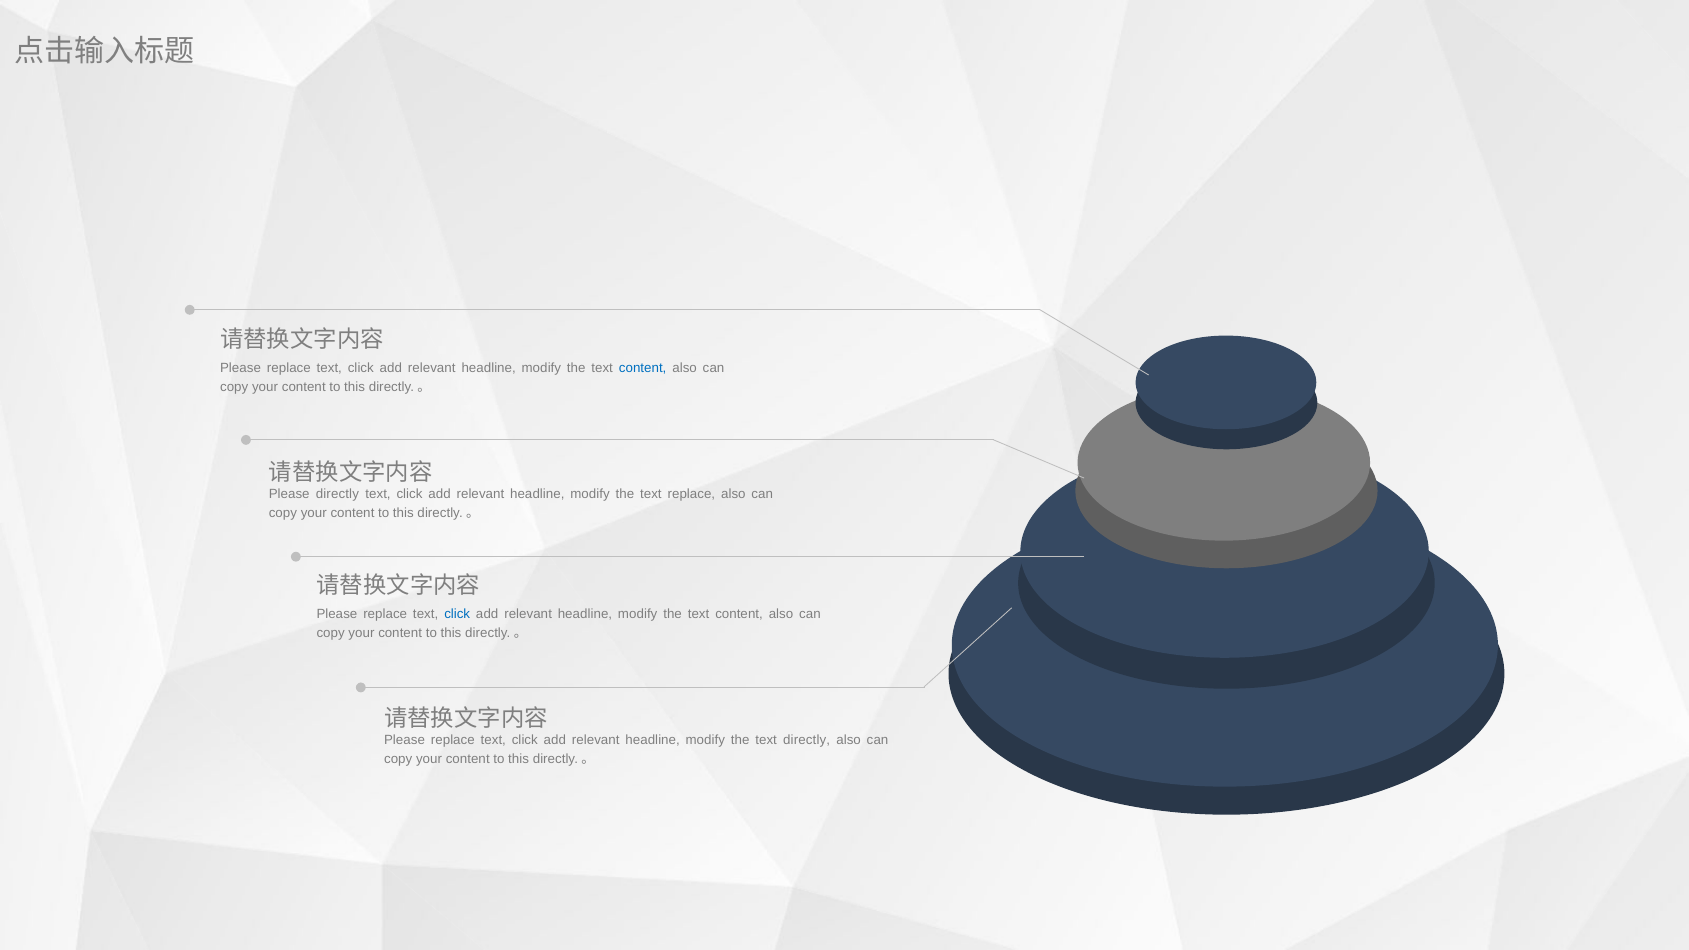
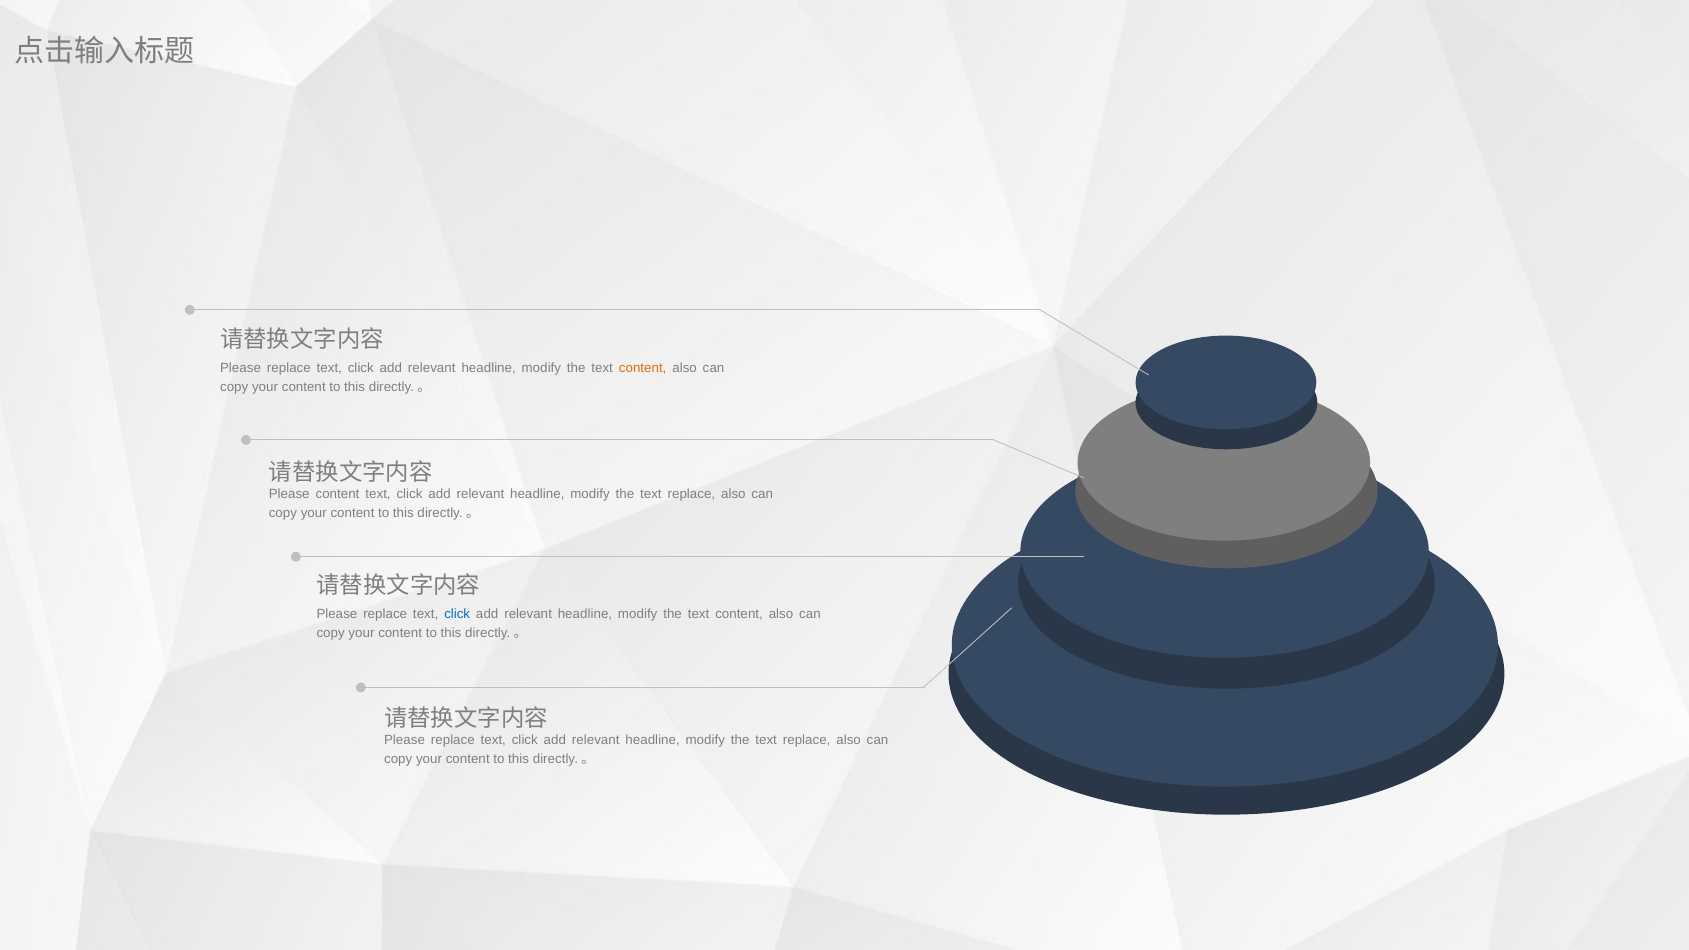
content at (643, 368) colour: blue -> orange
Please directly: directly -> content
directly at (807, 740): directly -> replace
